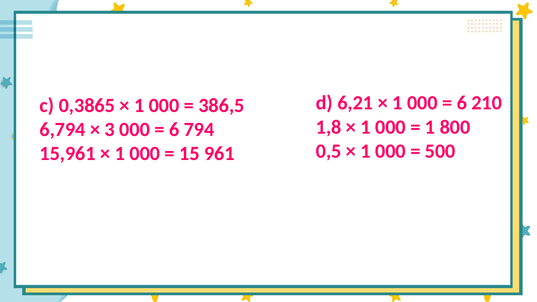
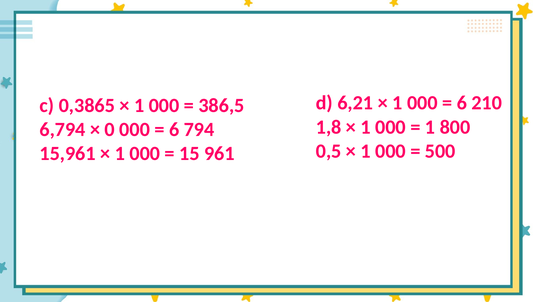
3: 3 -> 0
